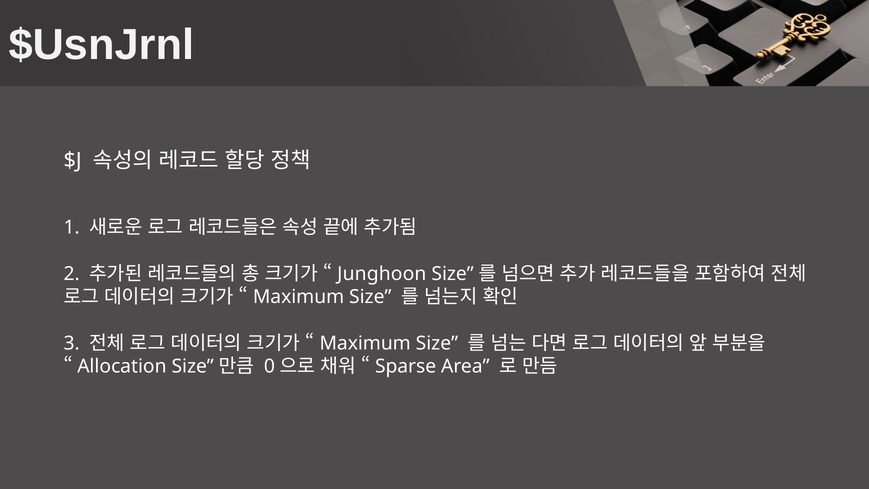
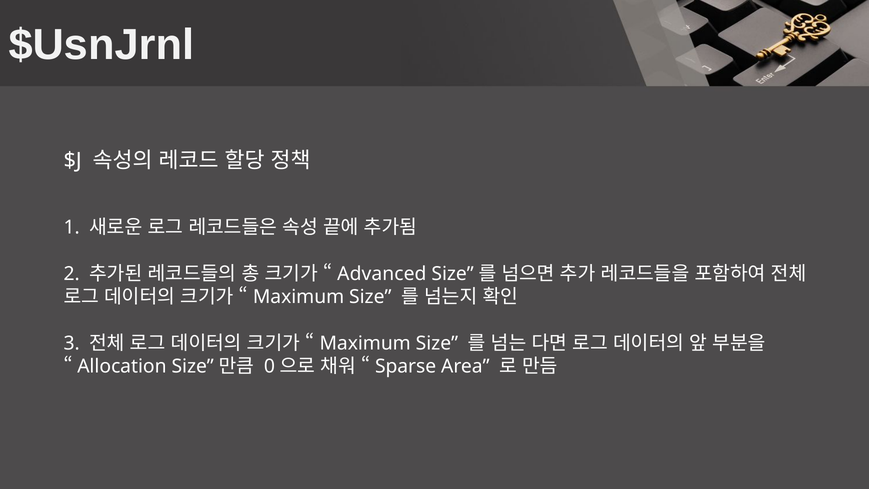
Junghoon: Junghoon -> Advanced
